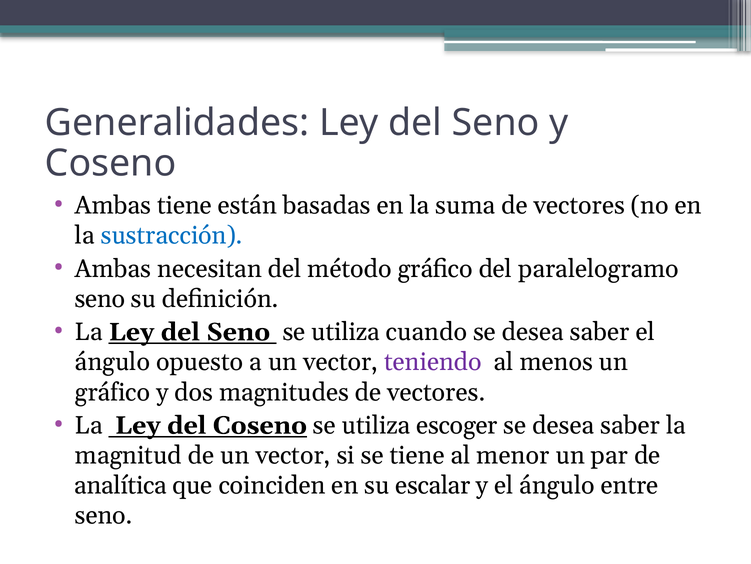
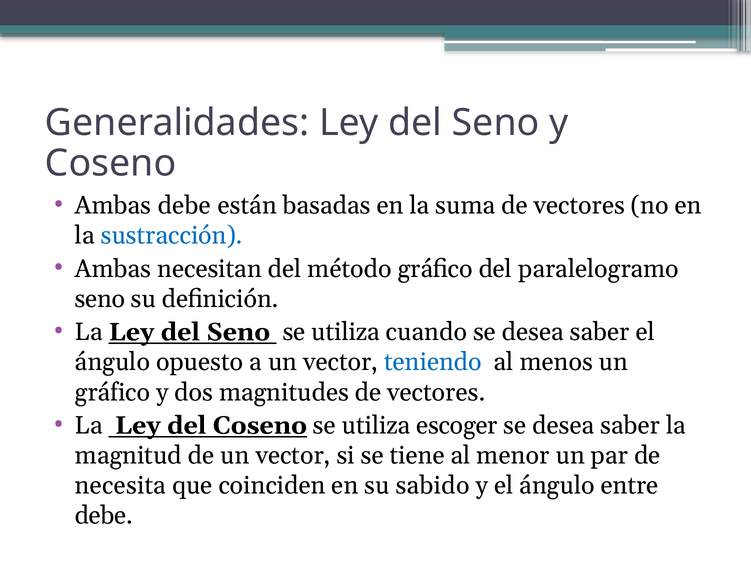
Ambas tiene: tiene -> debe
teniendo colour: purple -> blue
analítica: analítica -> necesita
escalar: escalar -> sabido
seno at (104, 515): seno -> debe
